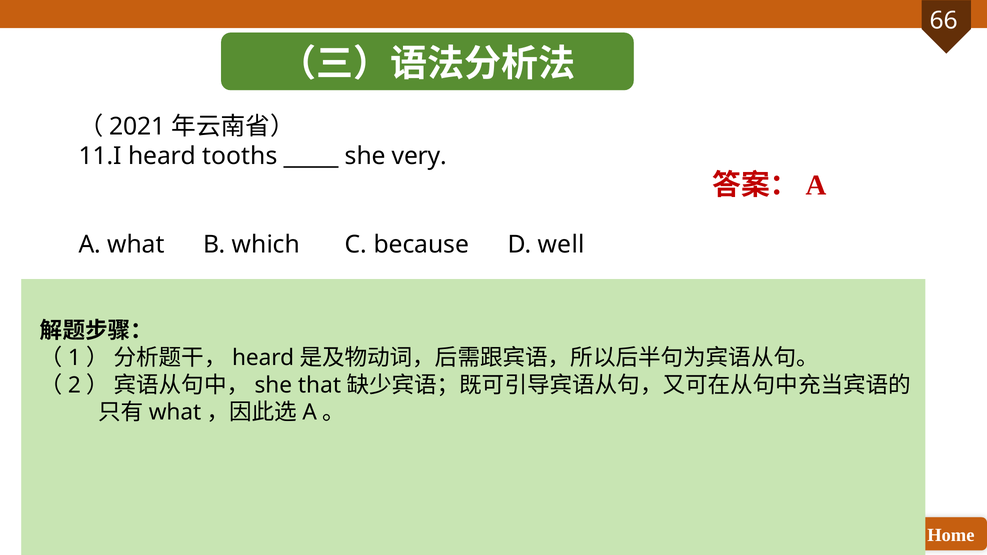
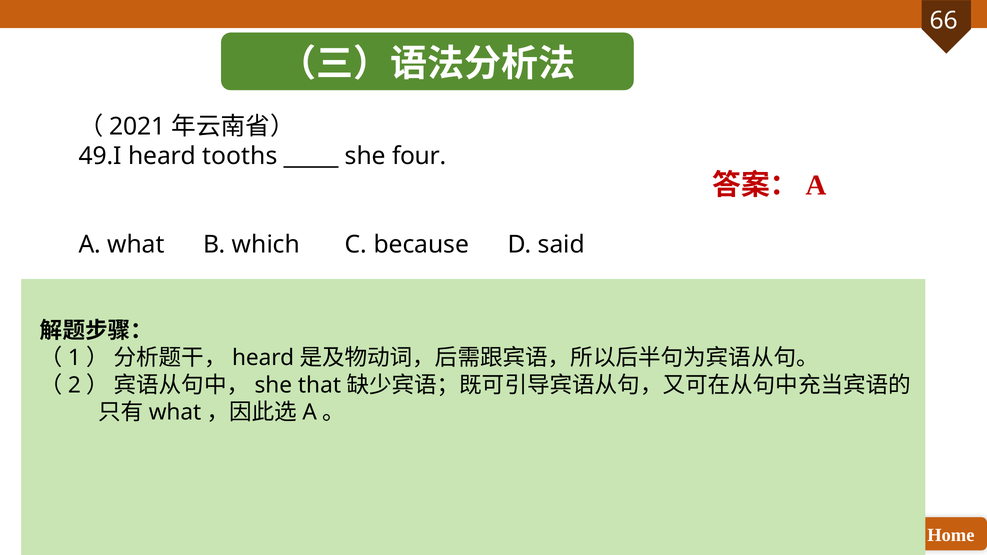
11.I: 11.I -> 49.I
very: very -> four
well: well -> said
